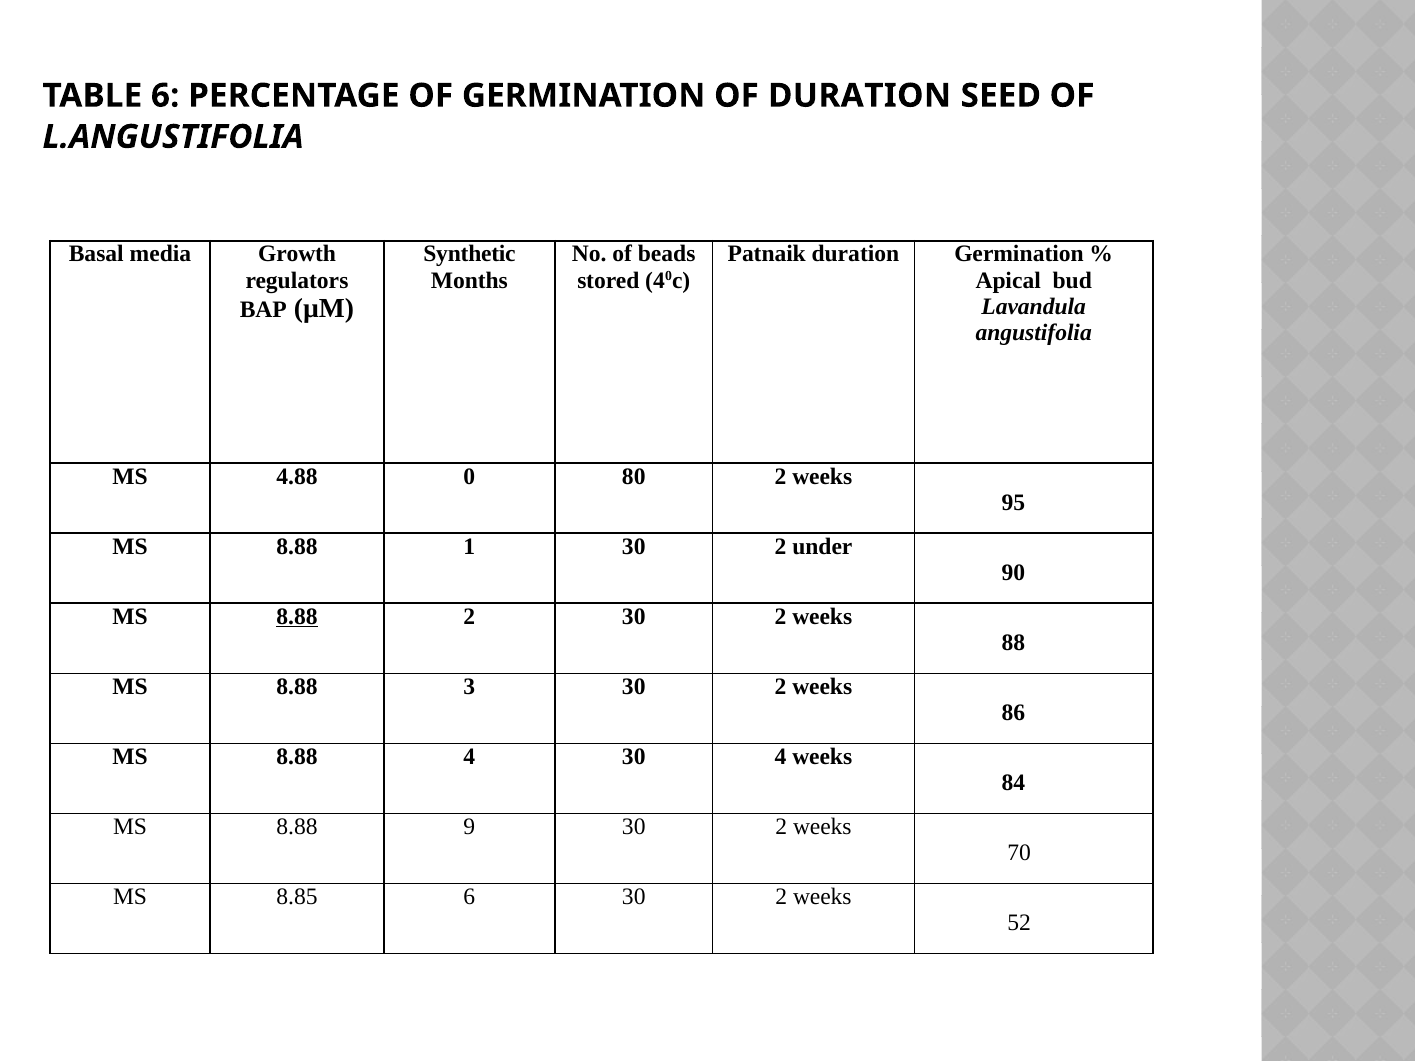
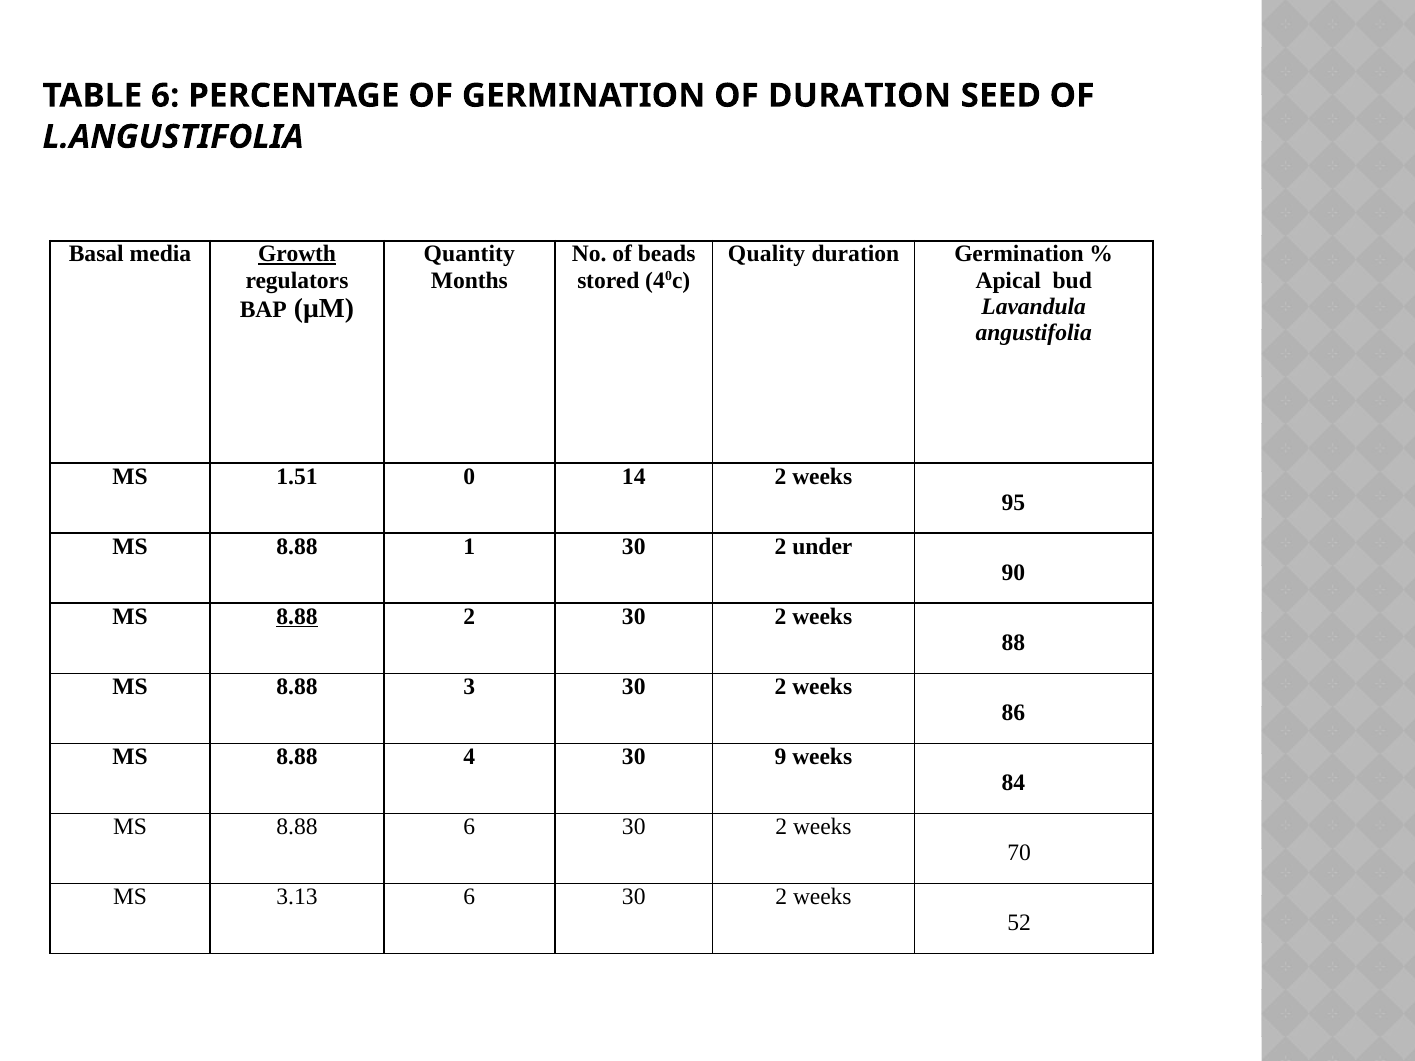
Growth underline: none -> present
Synthetic: Synthetic -> Quantity
Patnaik: Patnaik -> Quality
4.88: 4.88 -> 1.51
80: 80 -> 14
30 4: 4 -> 9
8.88 9: 9 -> 6
8.85: 8.85 -> 3.13
